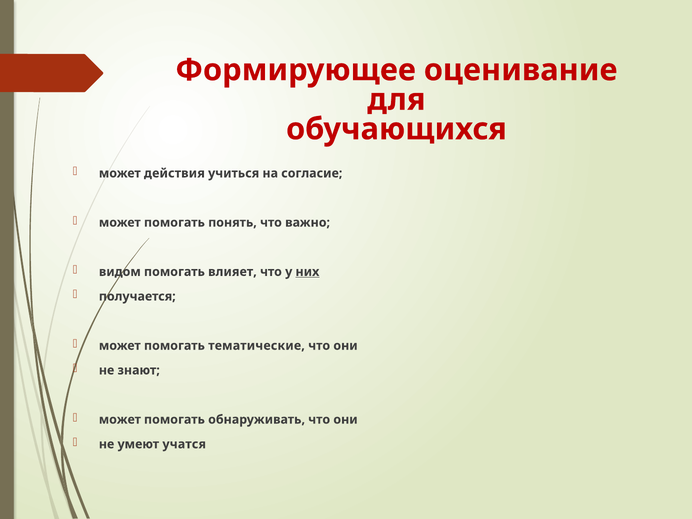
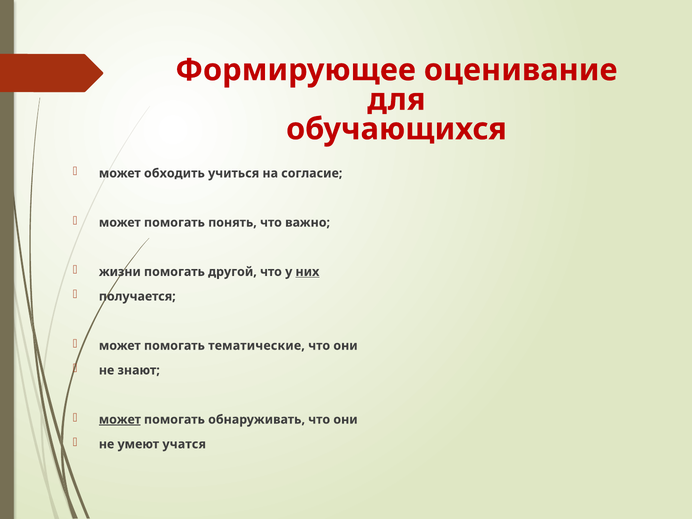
действия: действия -> обходить
видом: видом -> жизни
влияет: влияет -> другой
может at (120, 420) underline: none -> present
